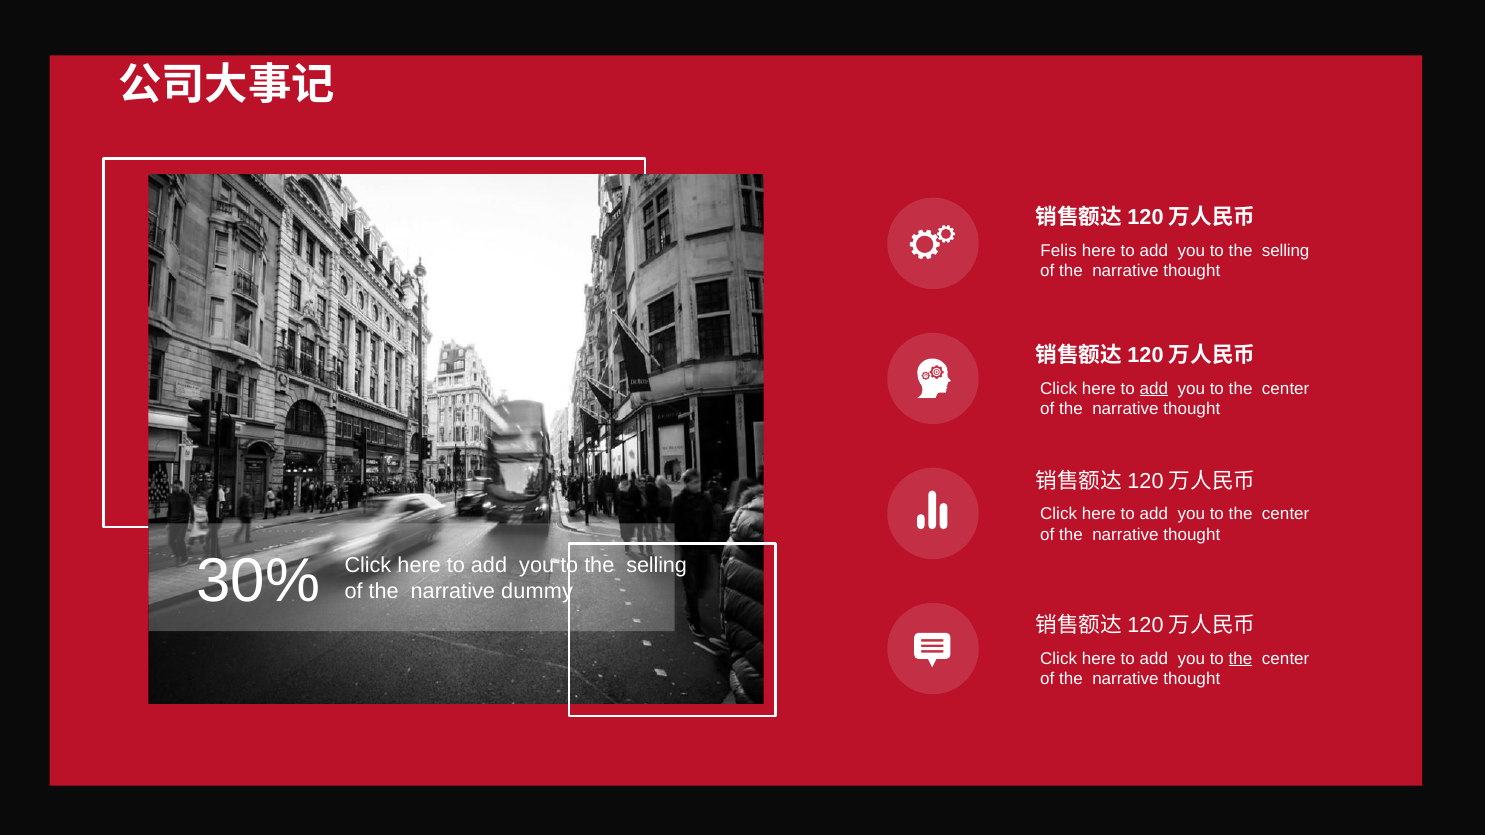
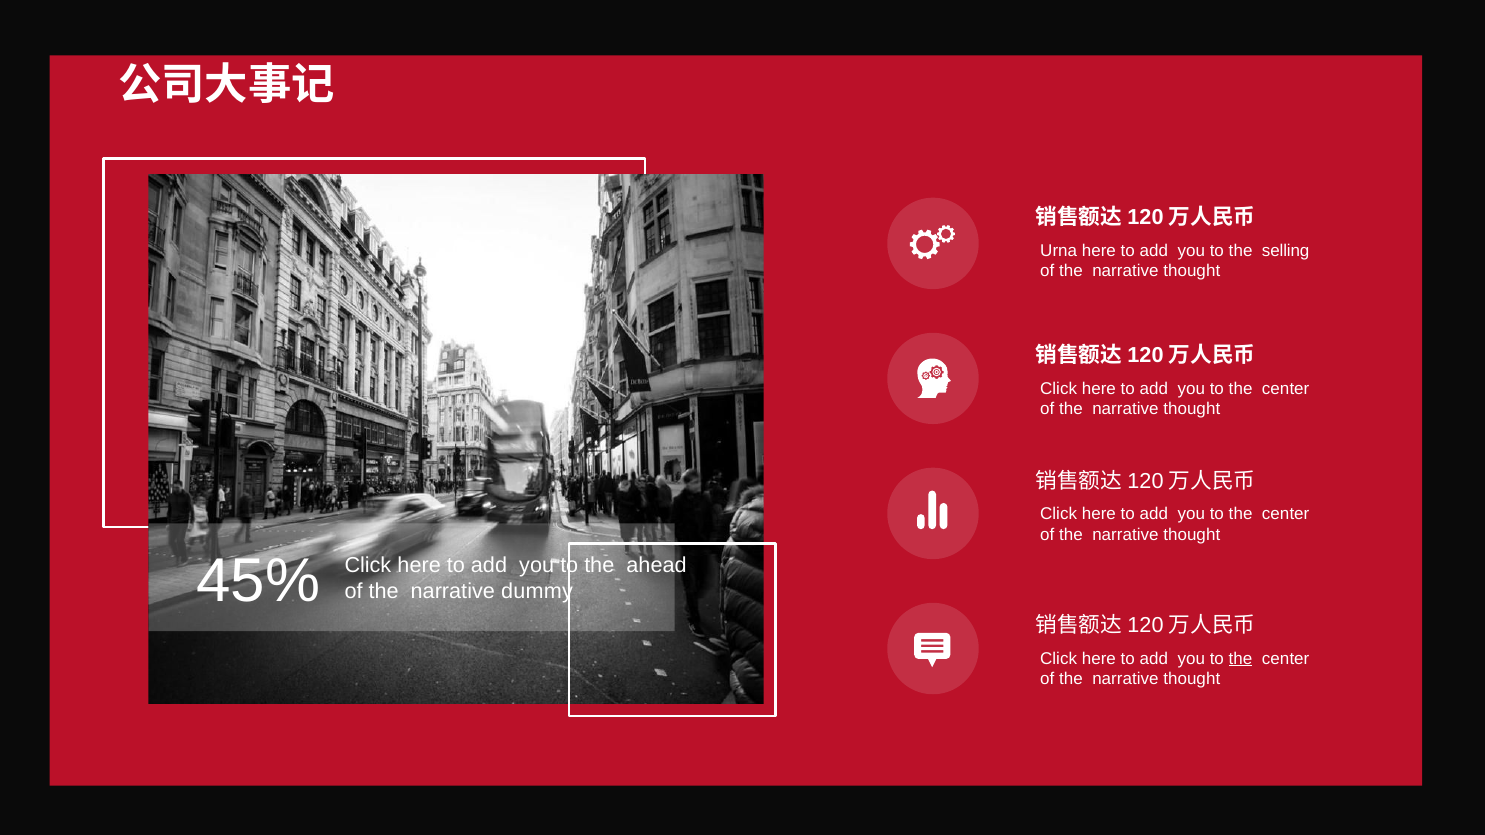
Felis: Felis -> Urna
add at (1154, 389) underline: present -> none
30%: 30% -> 45%
selling at (657, 566): selling -> ahead
